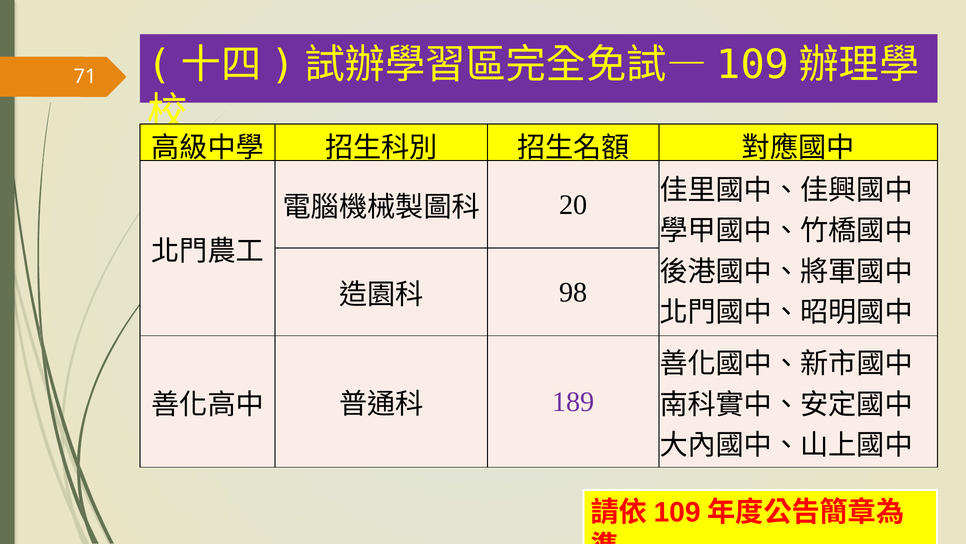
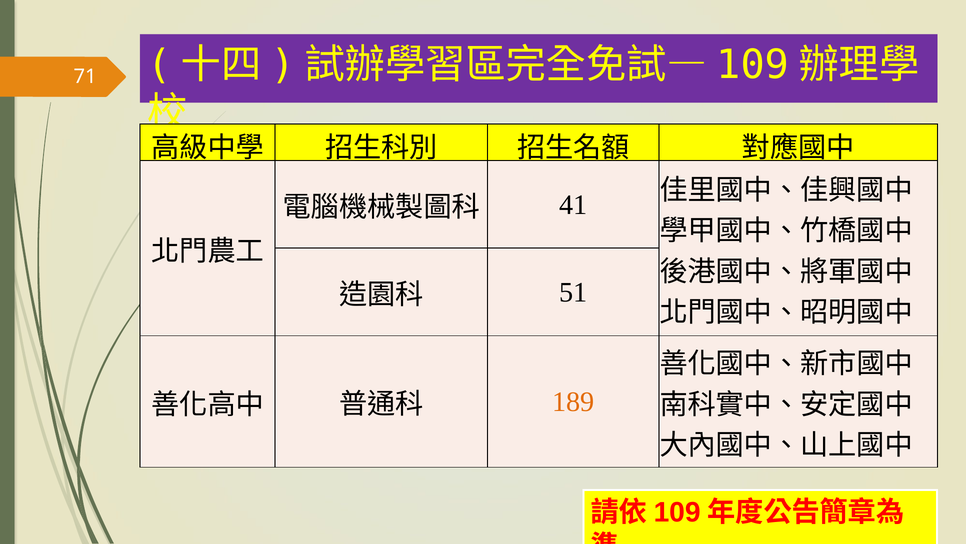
20: 20 -> 41
98: 98 -> 51
189 colour: purple -> orange
